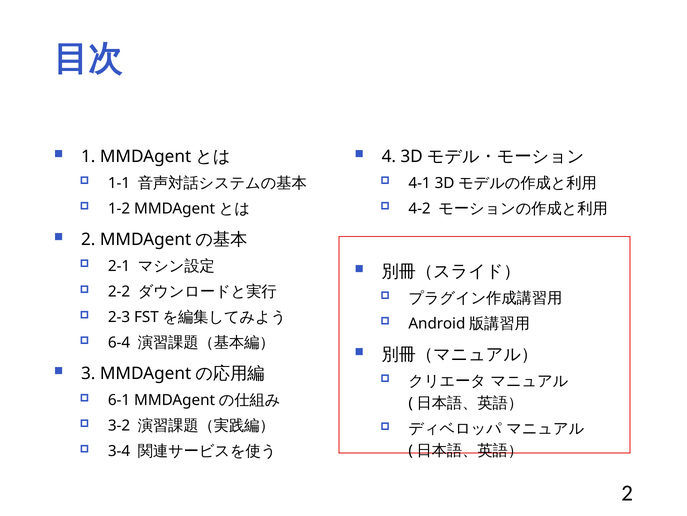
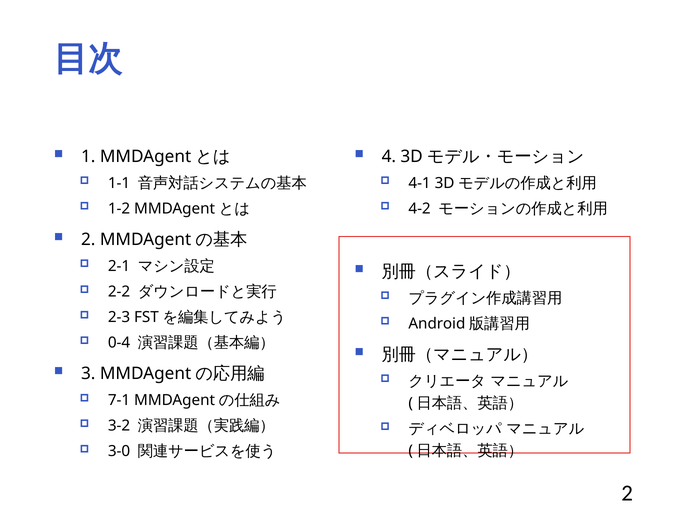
6-4: 6-4 -> 0-4
6-1: 6-1 -> 7-1
3-4: 3-4 -> 3-0
